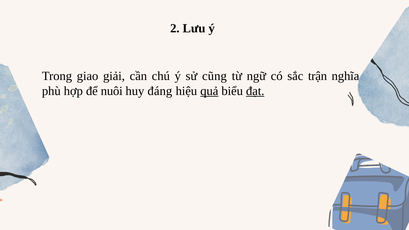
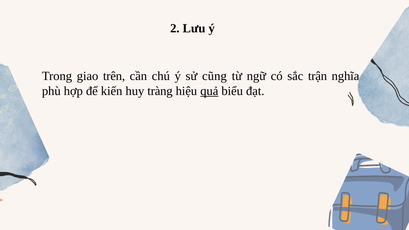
giải: giải -> trên
nuôi: nuôi -> kiến
đáng: đáng -> tràng
đạt underline: present -> none
